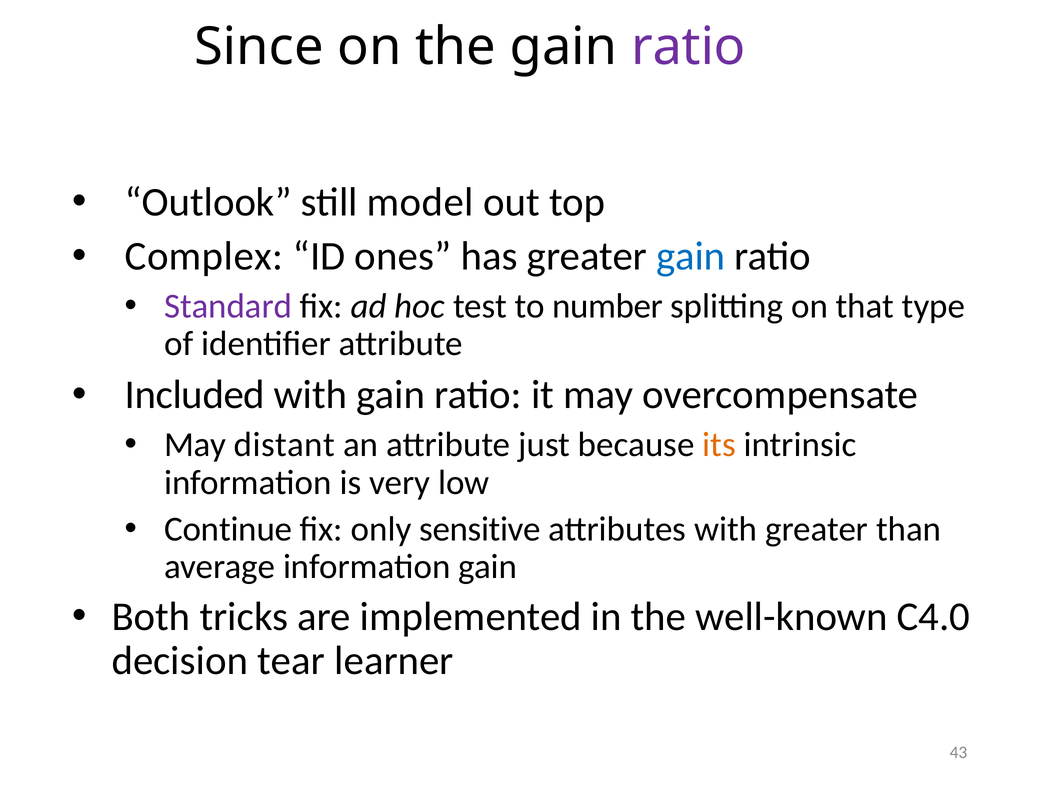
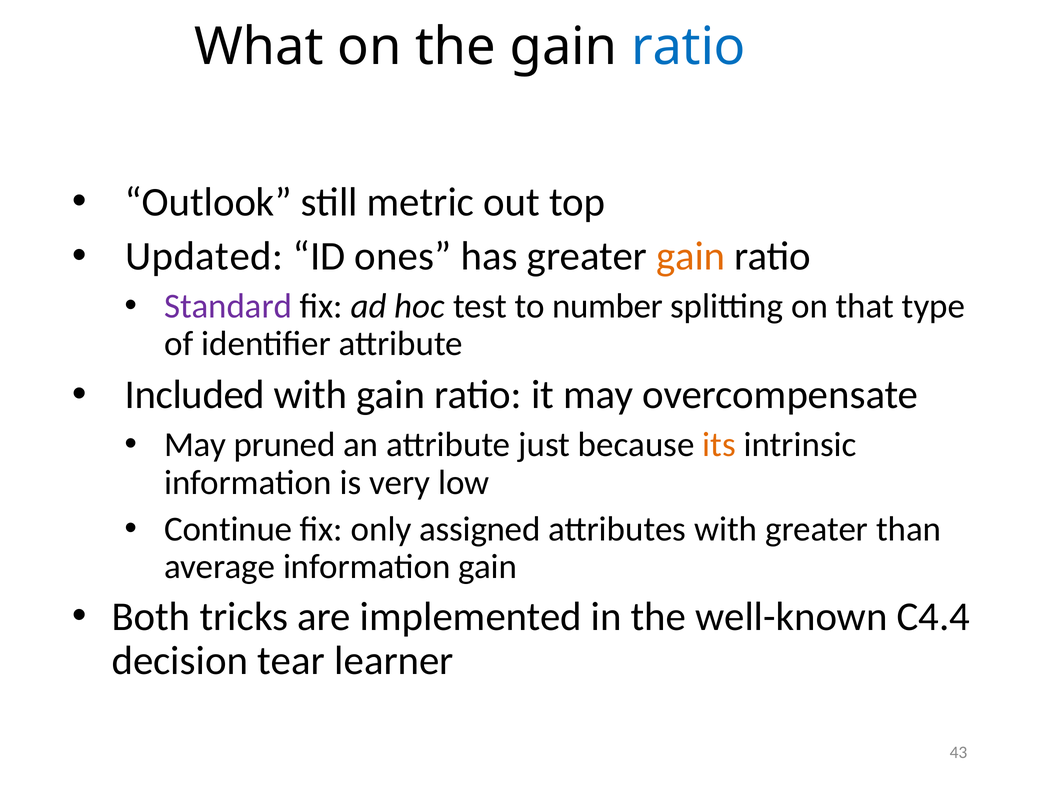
Since: Since -> What
ratio at (688, 47) colour: purple -> blue
model: model -> metric
Complex: Complex -> Updated
gain at (691, 256) colour: blue -> orange
distant: distant -> pruned
sensitive: sensitive -> assigned
C4.0: C4.0 -> C4.4
